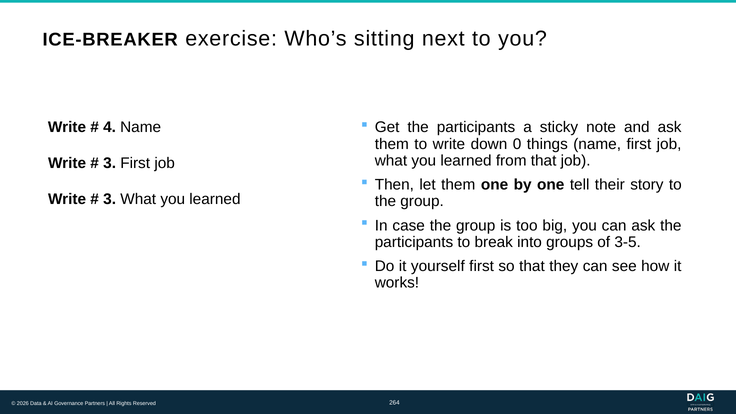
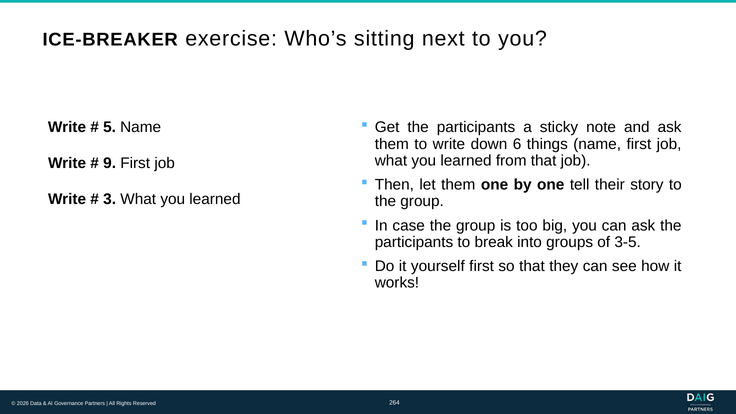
4: 4 -> 5
0: 0 -> 6
3 at (110, 163): 3 -> 9
